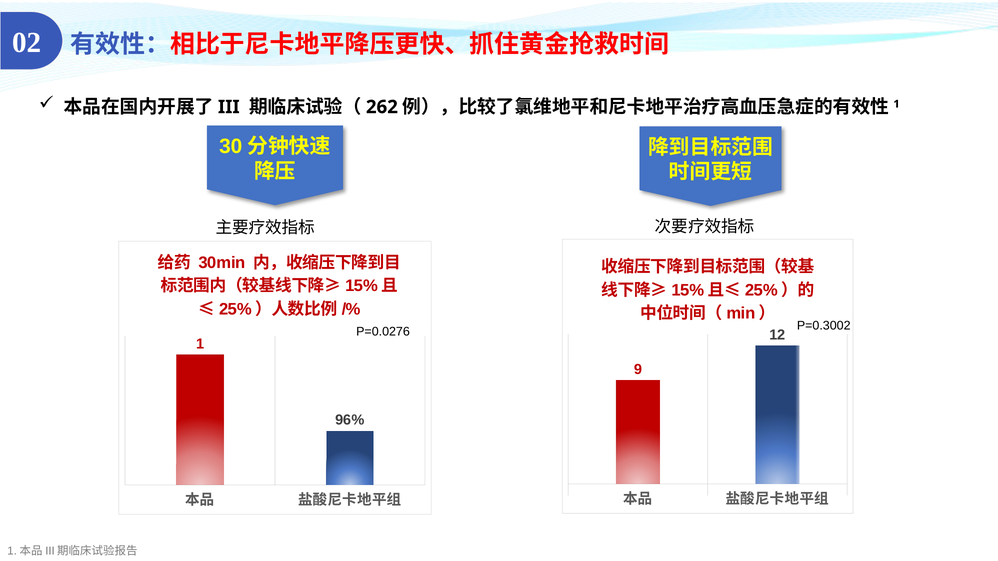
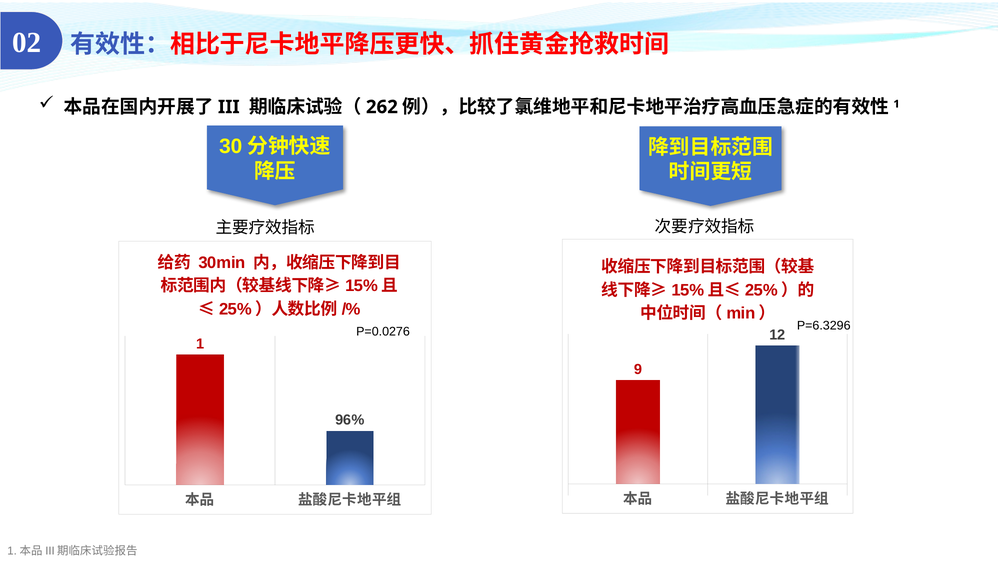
P=0.3002: P=0.3002 -> P=6.3296
